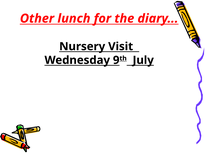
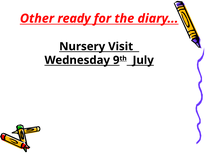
lunch: lunch -> ready
